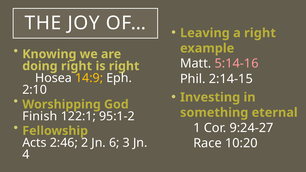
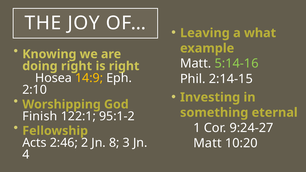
a right: right -> what
5:14-16 colour: pink -> light green
6: 6 -> 8
Race at (208, 143): Race -> Matt
